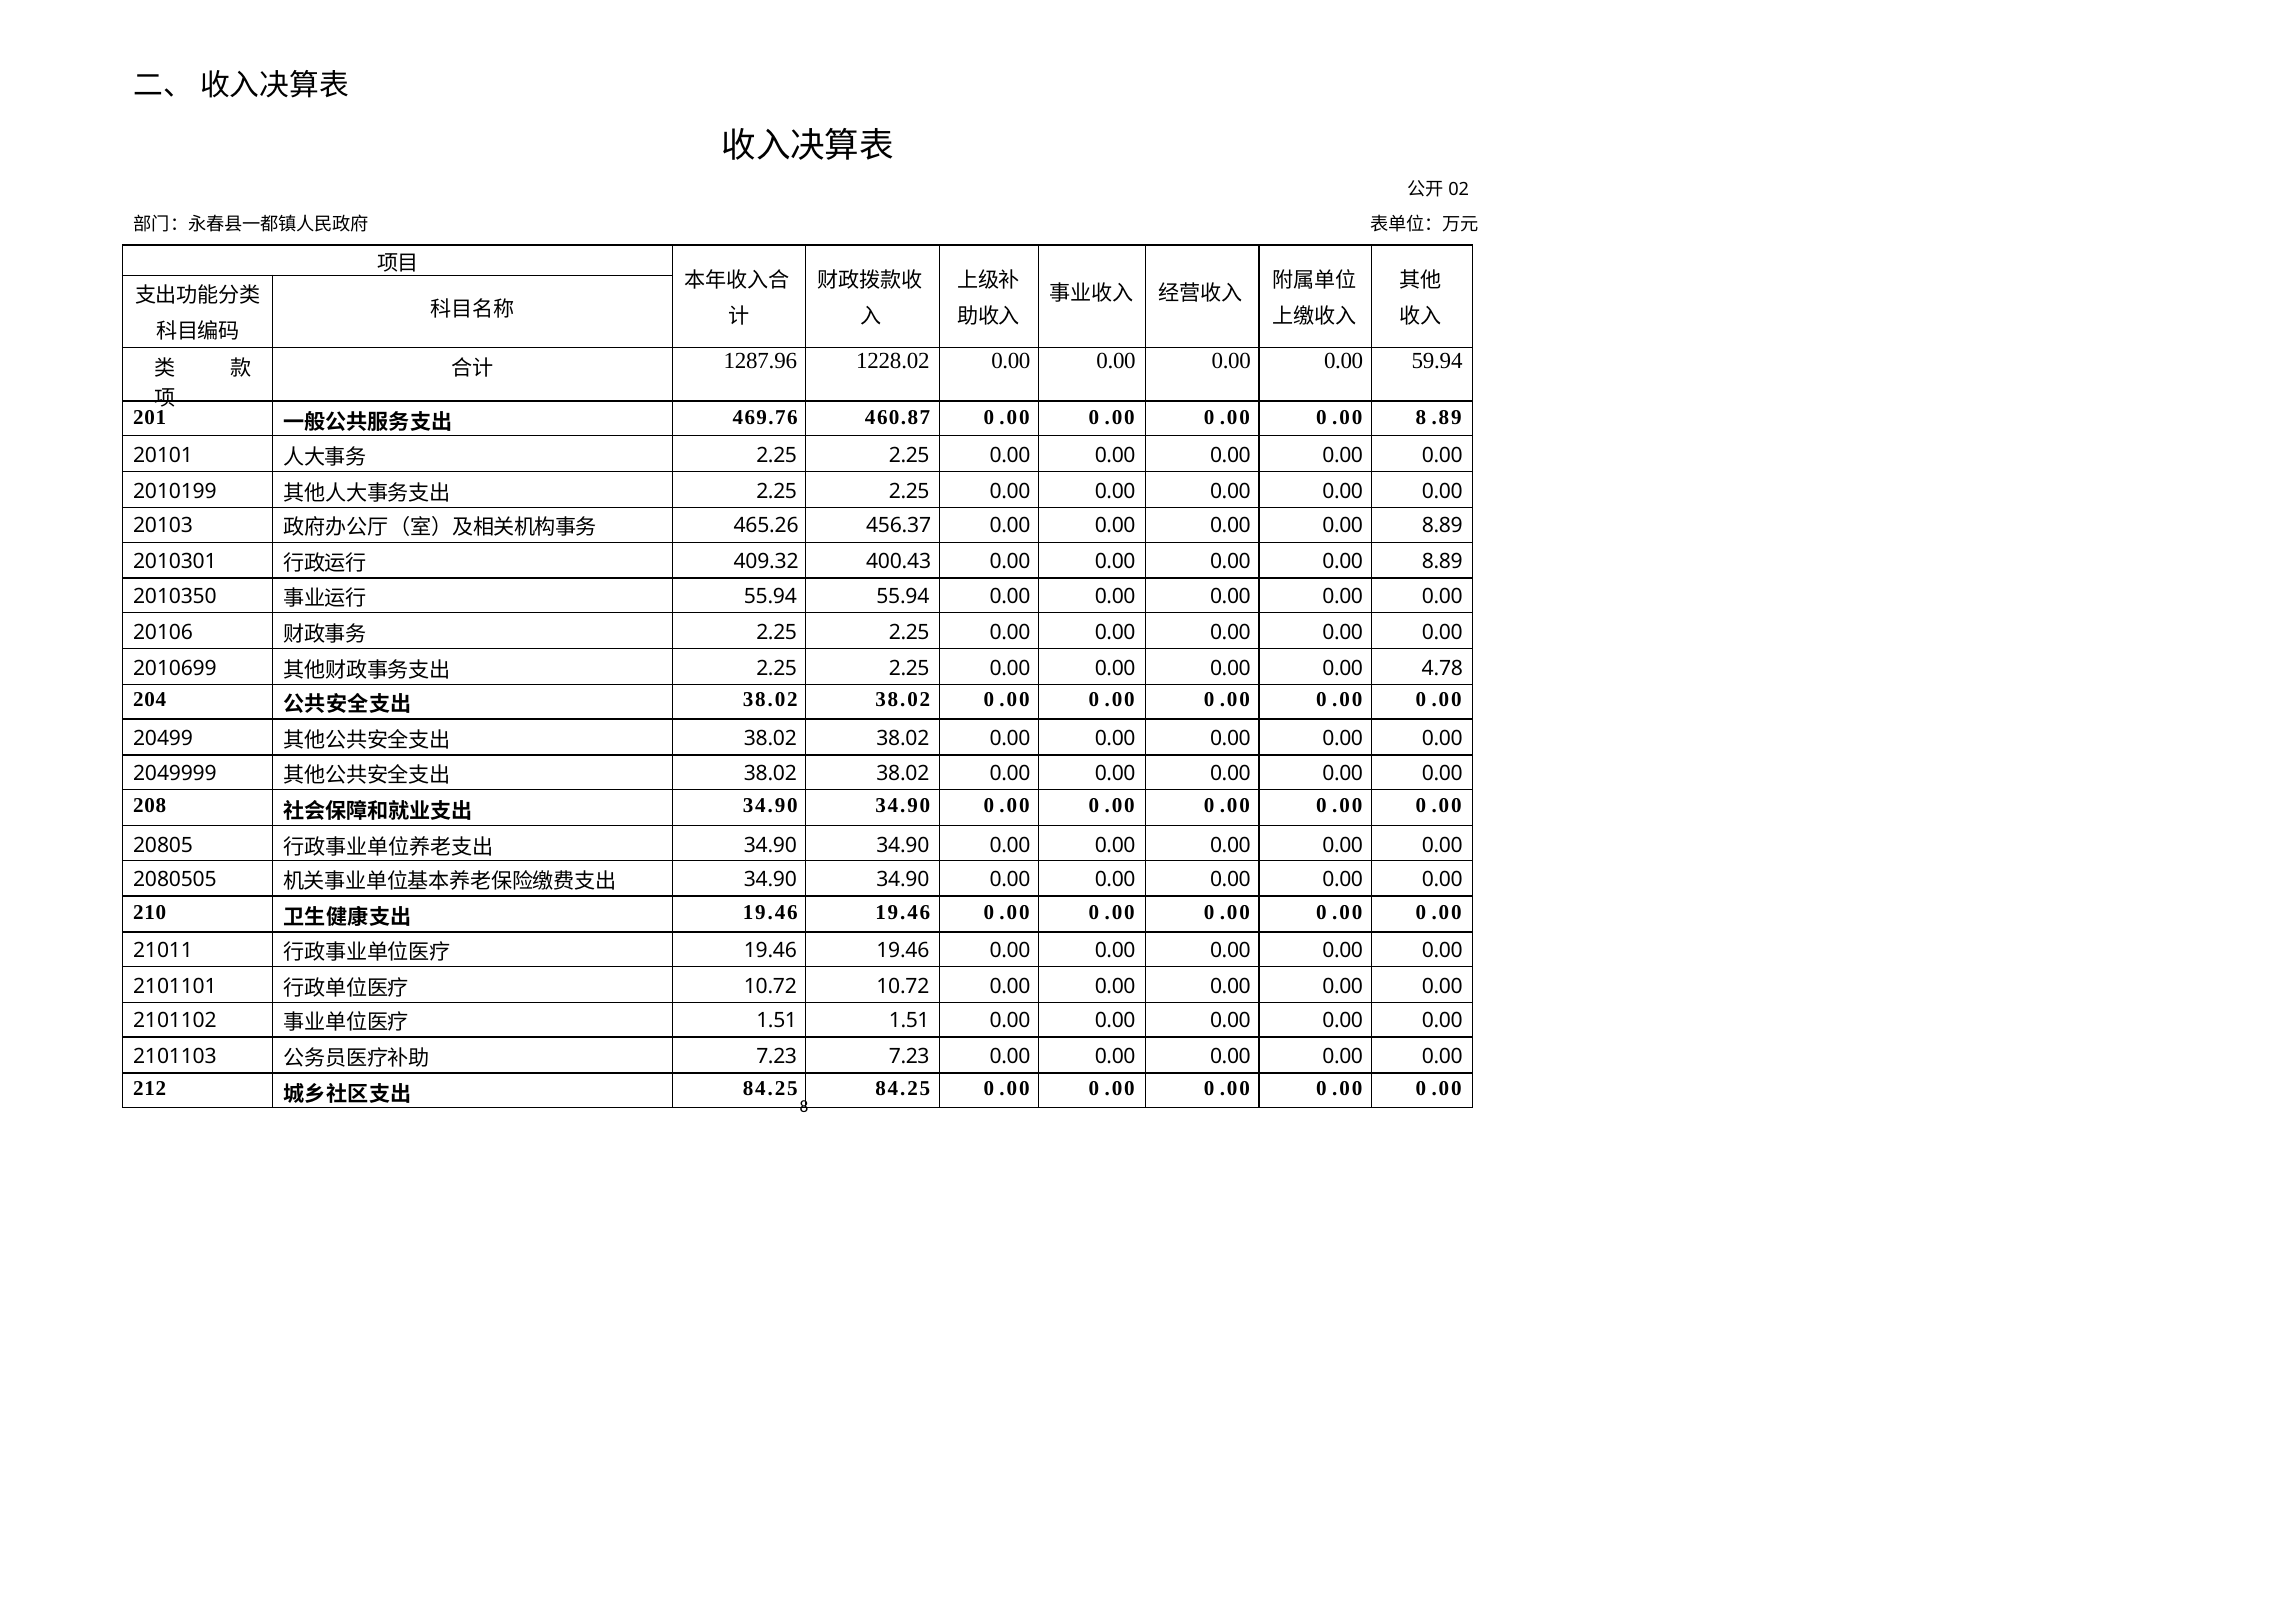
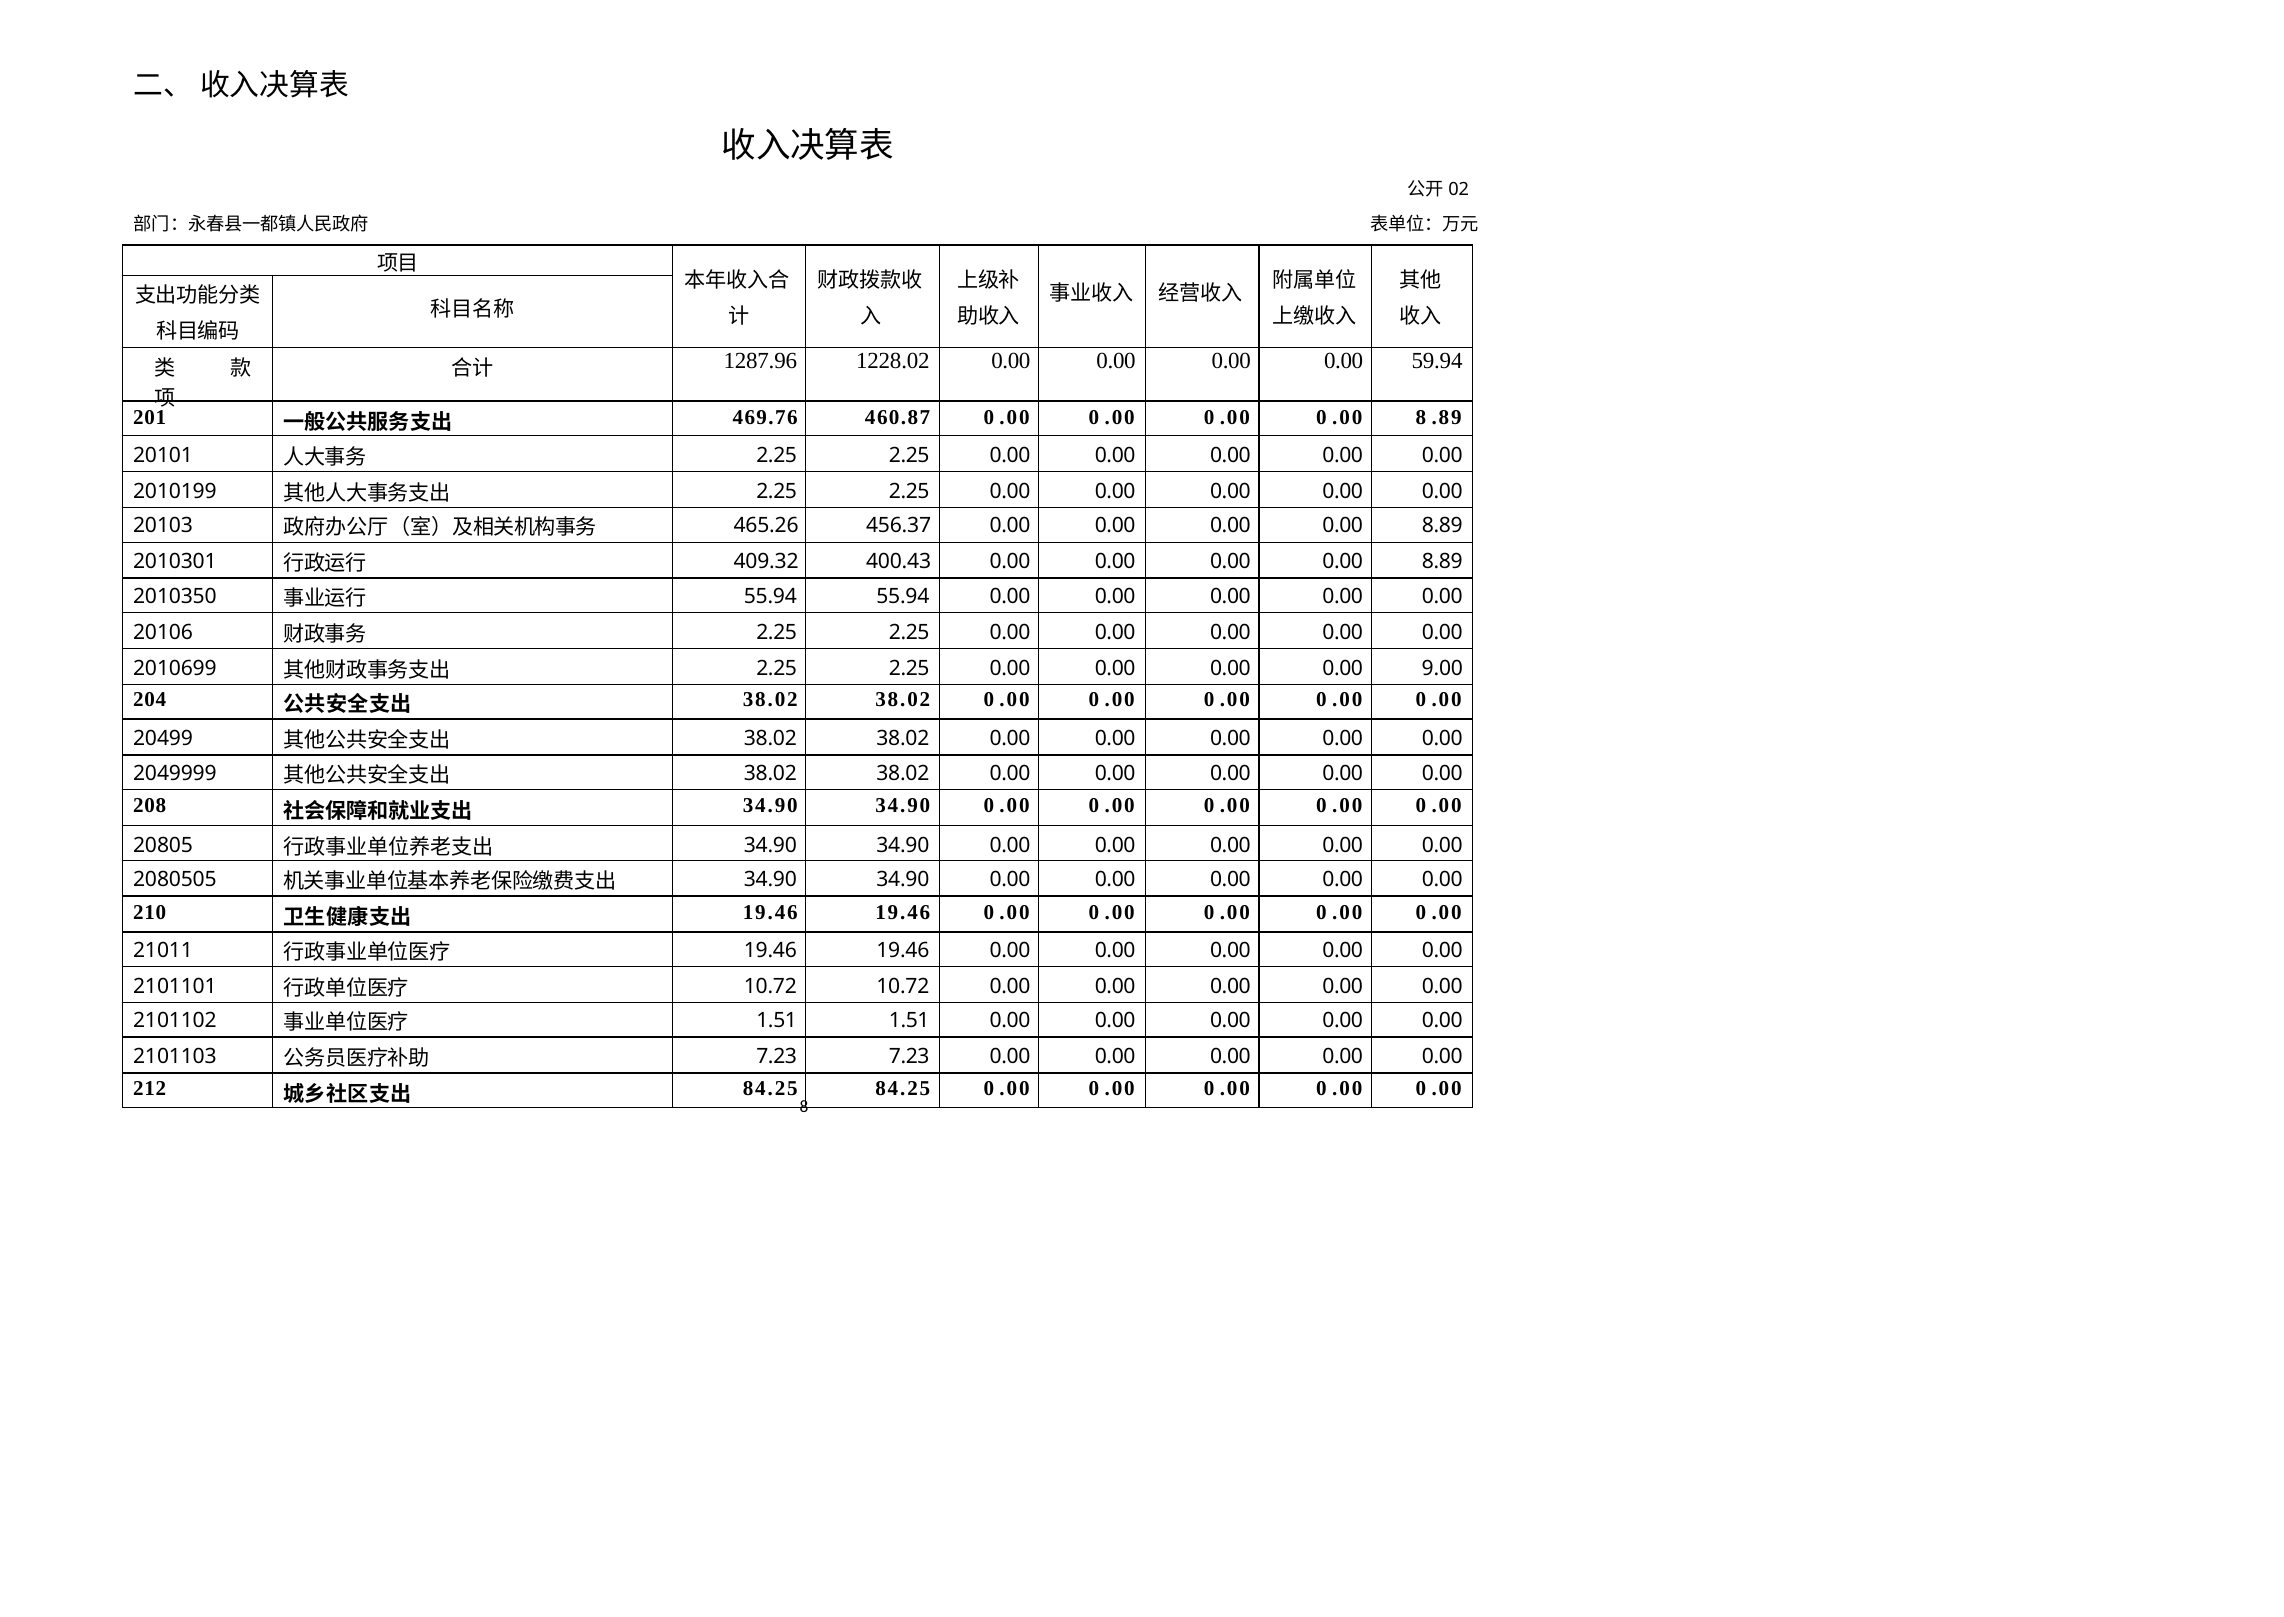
4.78: 4.78 -> 9.00
